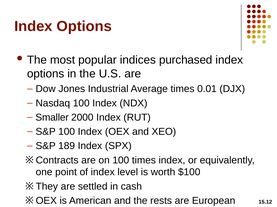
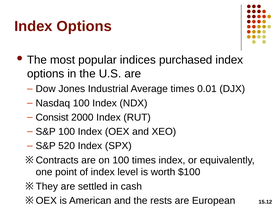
Smaller: Smaller -> Consist
189: 189 -> 520
